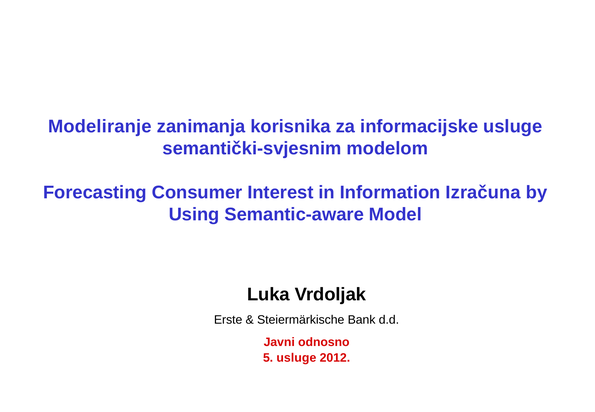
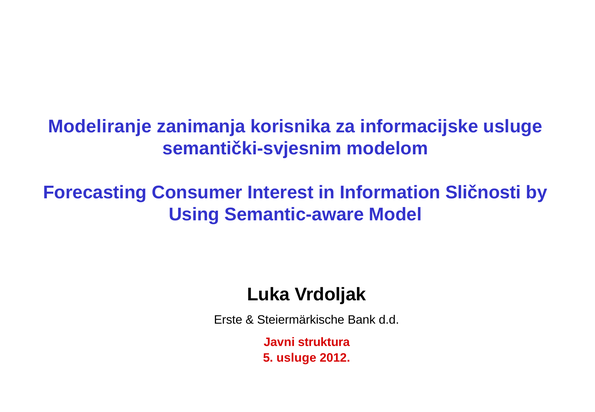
Izračuna: Izračuna -> Sličnosti
odnosno: odnosno -> struktura
